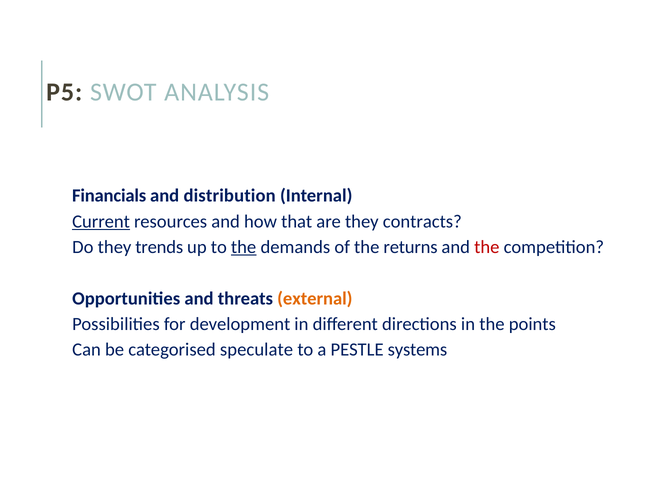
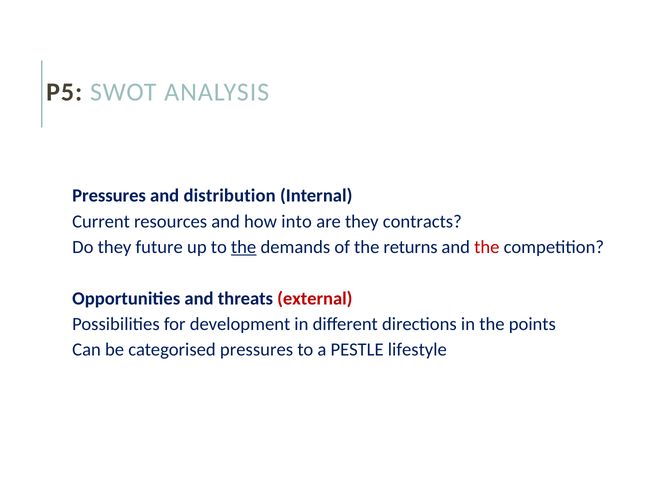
Financials at (109, 196): Financials -> Pressures
Current underline: present -> none
that: that -> into
trends: trends -> future
external colour: orange -> red
categorised speculate: speculate -> pressures
systems: systems -> lifestyle
